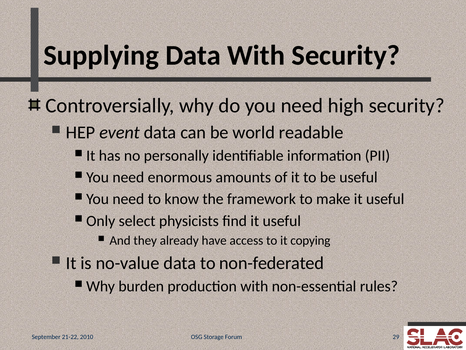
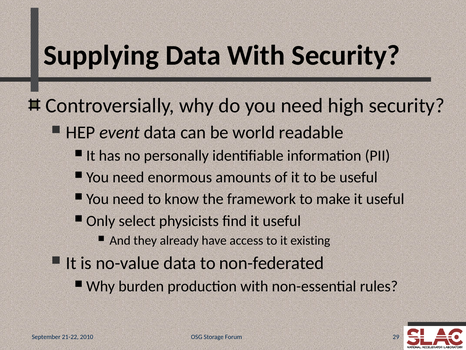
copying: copying -> existing
